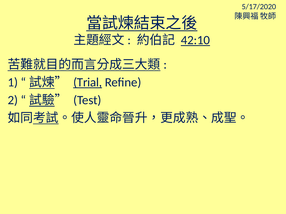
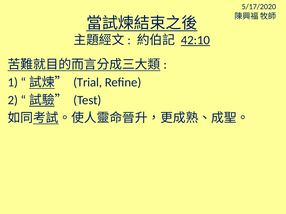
Trial underline: present -> none
